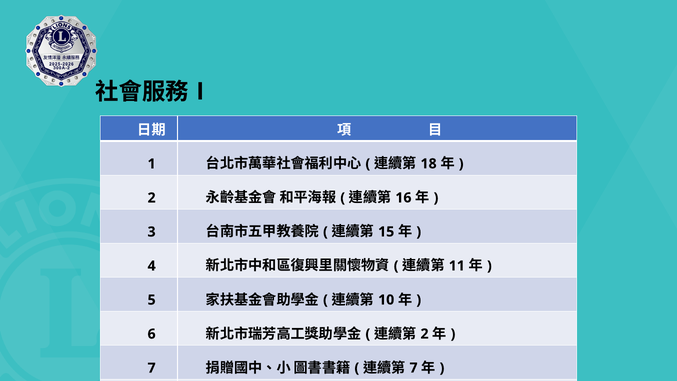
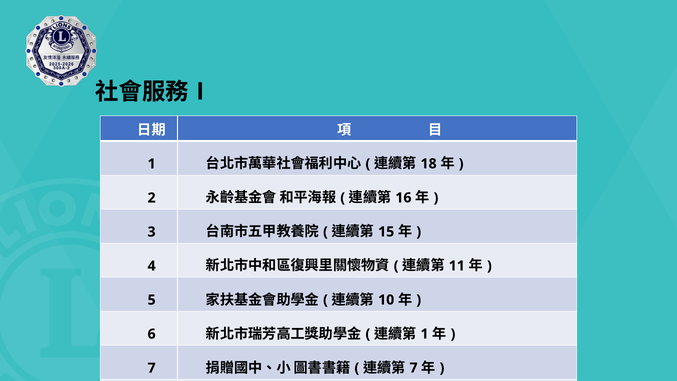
2 at (425, 334): 2 -> 1
